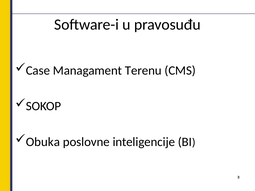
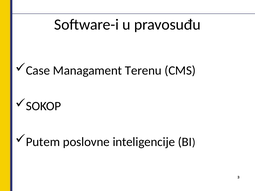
Obuka: Obuka -> Putem
